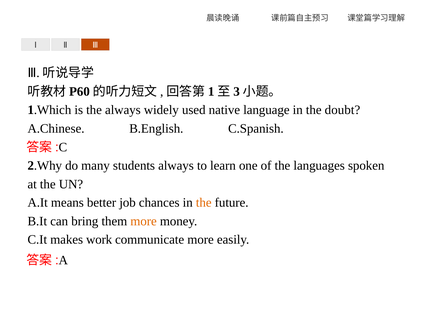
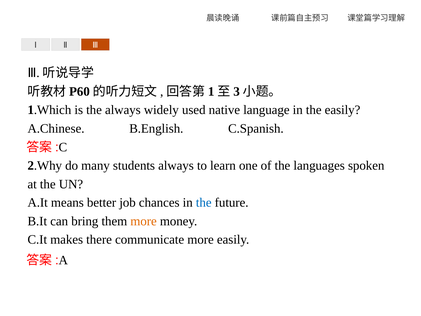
the doubt: doubt -> easily
the at (204, 202) colour: orange -> blue
work: work -> there
